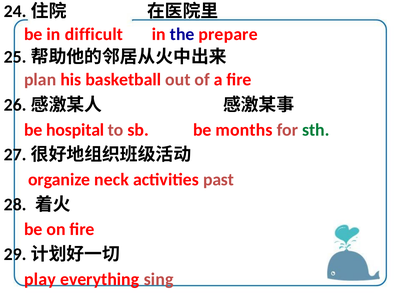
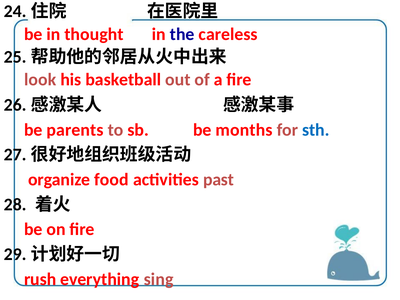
difficult: difficult -> thought
prepare: prepare -> careless
plan: plan -> look
hospital: hospital -> parents
sth colour: green -> blue
neck: neck -> food
play: play -> rush
